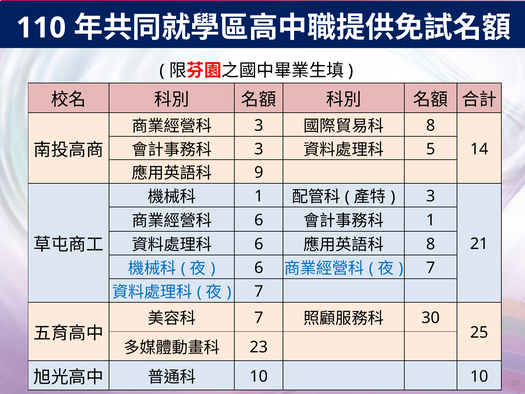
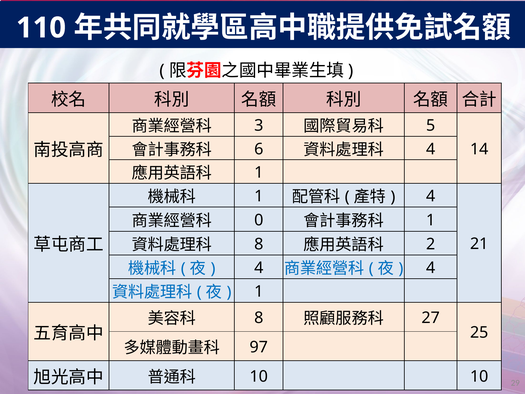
8 at (431, 125): 8 -> 5
3 at (259, 149): 3 -> 6
5 at (431, 149): 5 -> 4
9 at (259, 173): 9 -> 1
3 at (431, 196): 3 -> 4
6 at (259, 220): 6 -> 0
6 at (259, 244): 6 -> 8
8 at (431, 244): 8 -> 2
6 at (259, 268): 6 -> 4
7 at (431, 268): 7 -> 4
7 at (259, 291): 7 -> 1
7 at (259, 318): 7 -> 8
30: 30 -> 27
23: 23 -> 97
